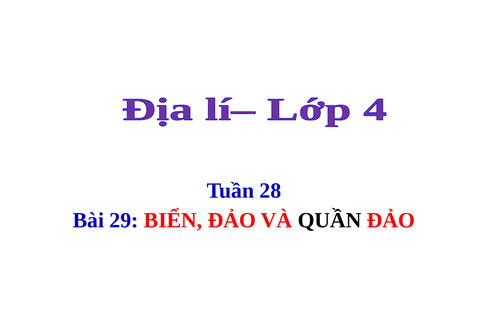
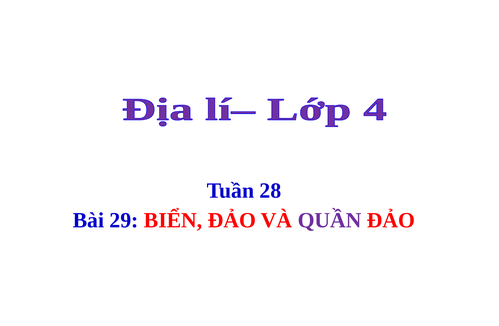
QUẦN colour: black -> purple
